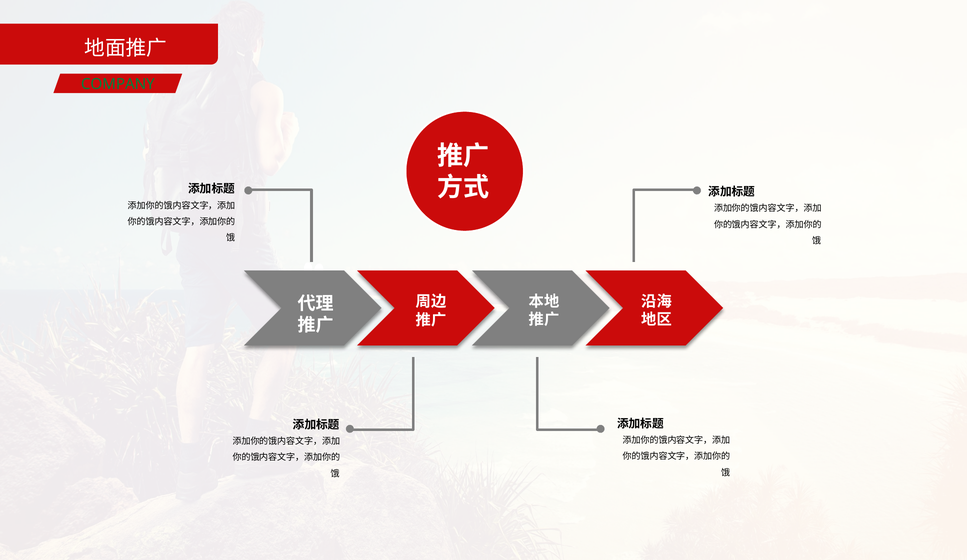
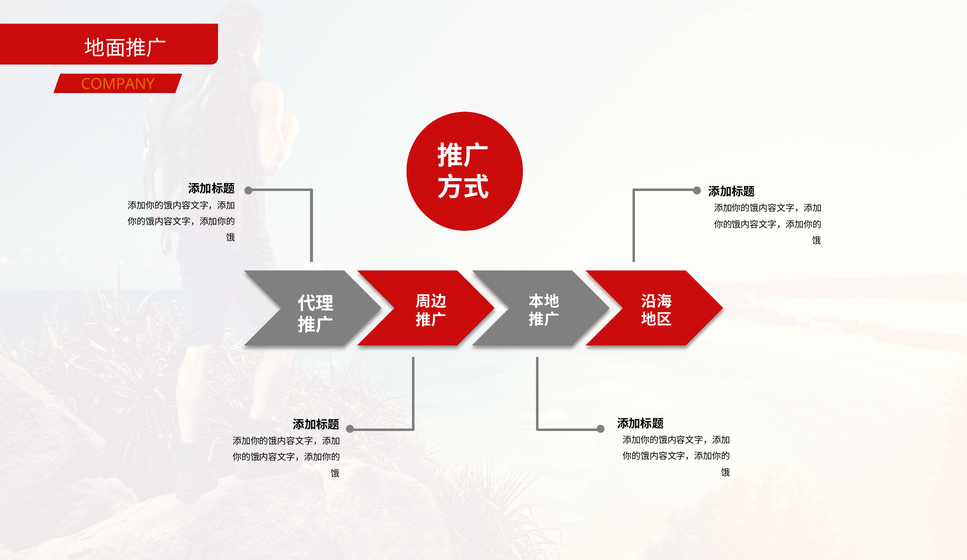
COMPANY colour: green -> orange
